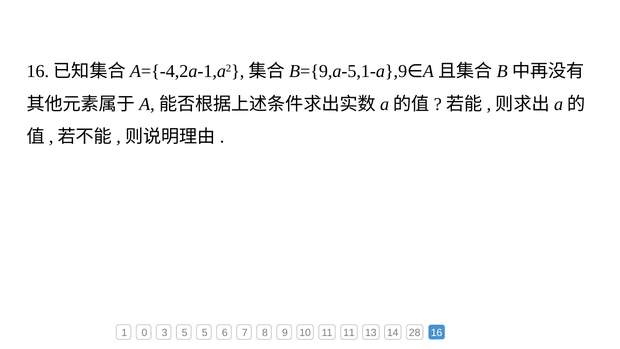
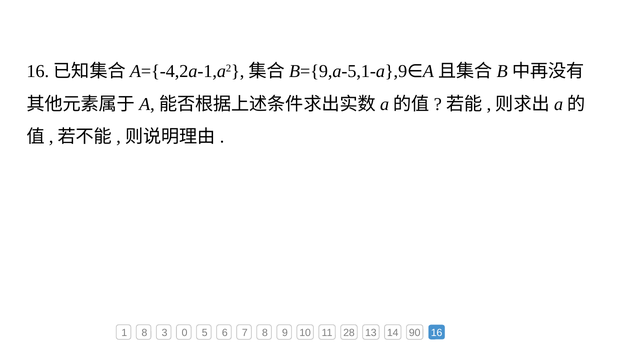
1 0: 0 -> 8
3 5: 5 -> 0
11 11: 11 -> 28
28: 28 -> 90
